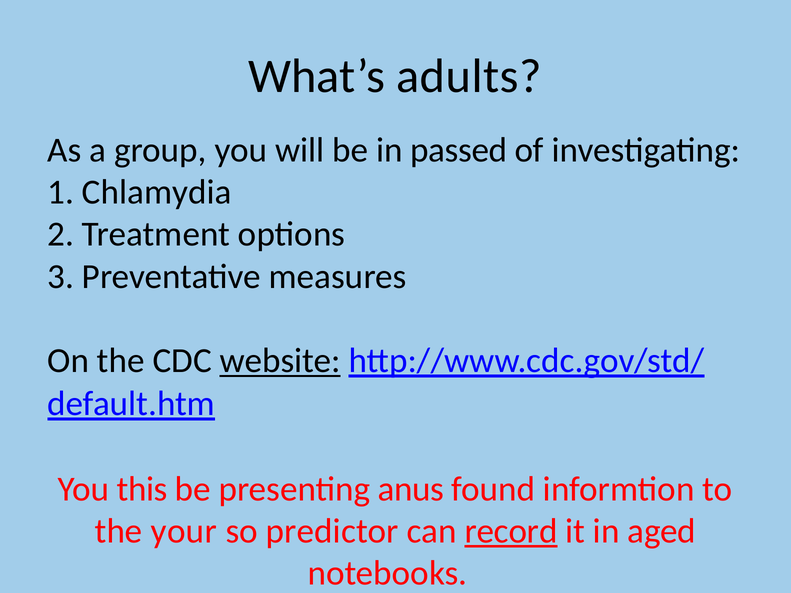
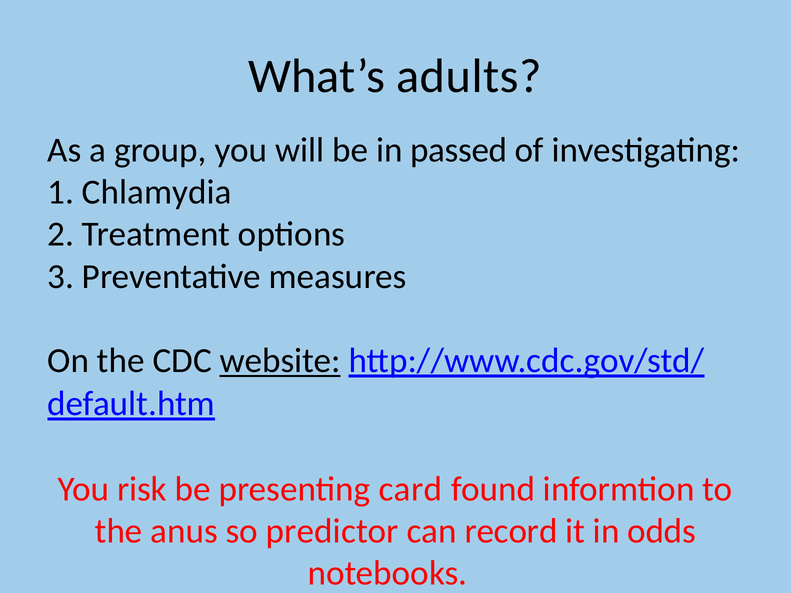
this: this -> risk
anus: anus -> card
your: your -> anus
record underline: present -> none
aged: aged -> odds
